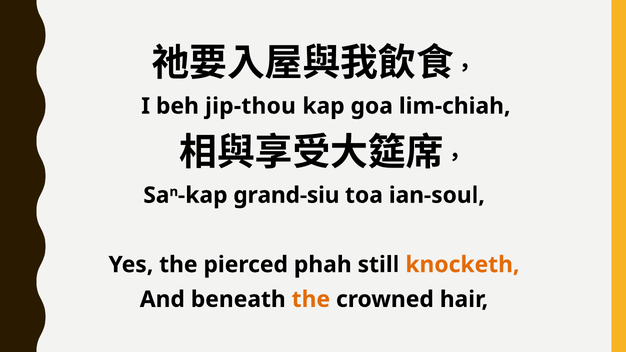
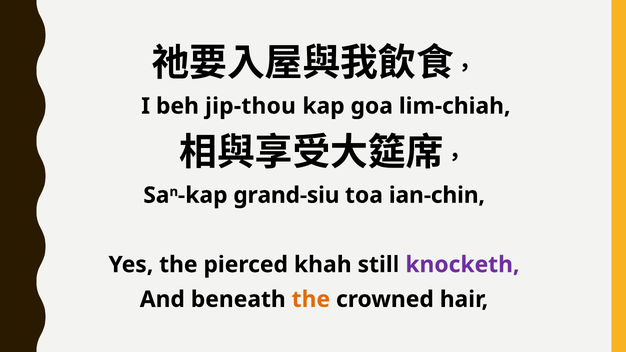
ian-soul: ian-soul -> ian-chin
phah: phah -> khah
knocketh colour: orange -> purple
